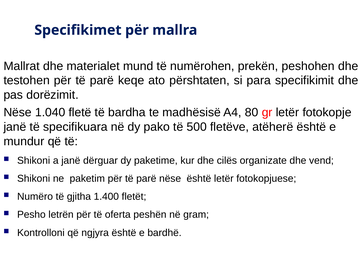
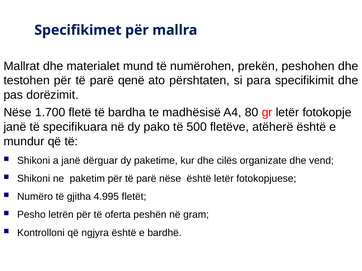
keqe: keqe -> qenë
1.040: 1.040 -> 1.700
1.400: 1.400 -> 4.995
